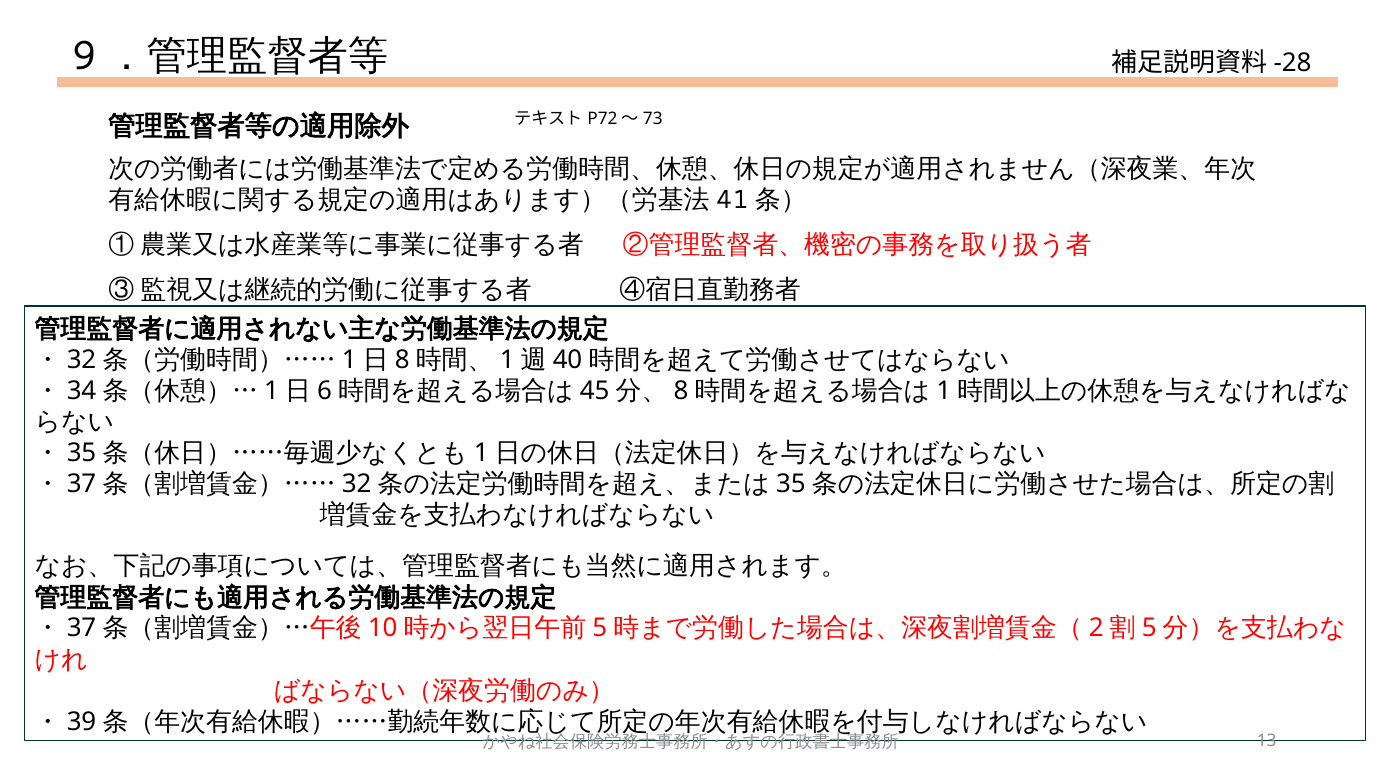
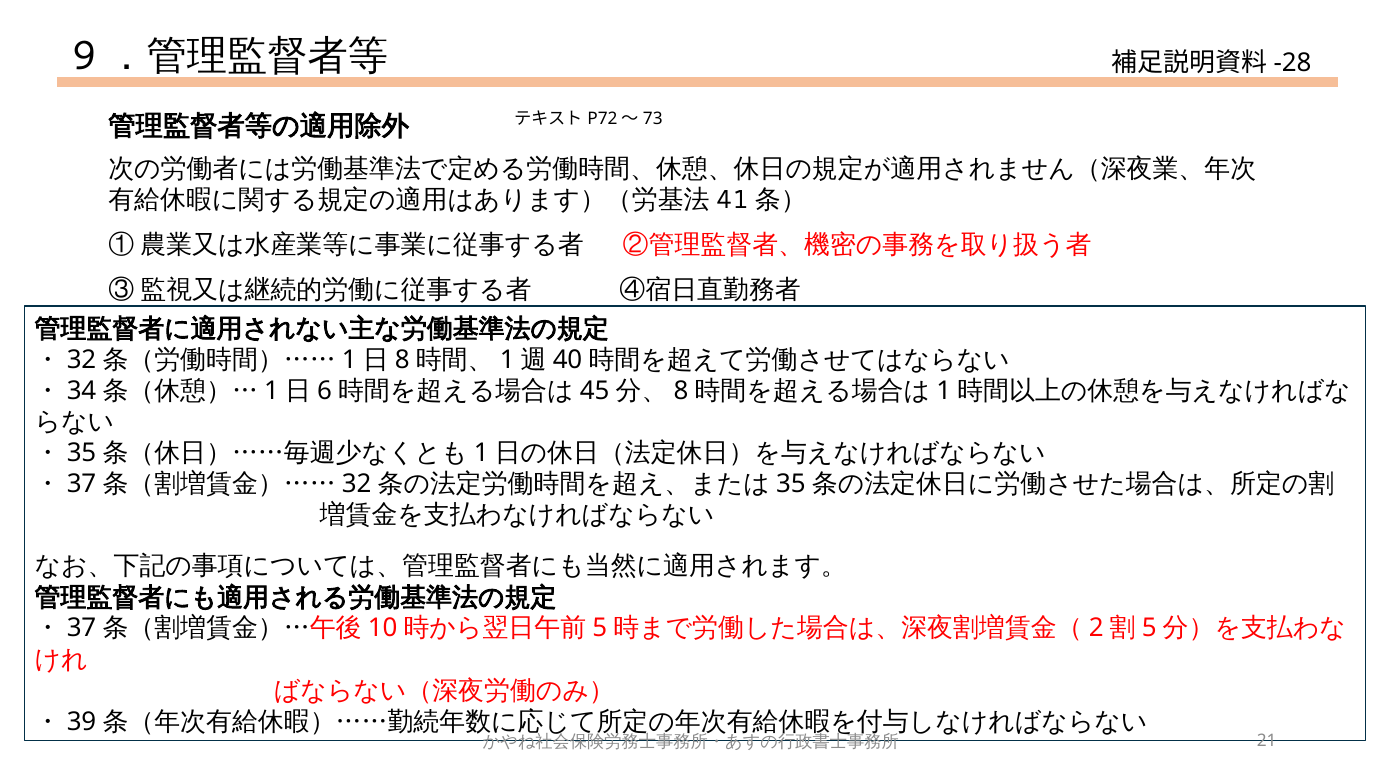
13: 13 -> 21
